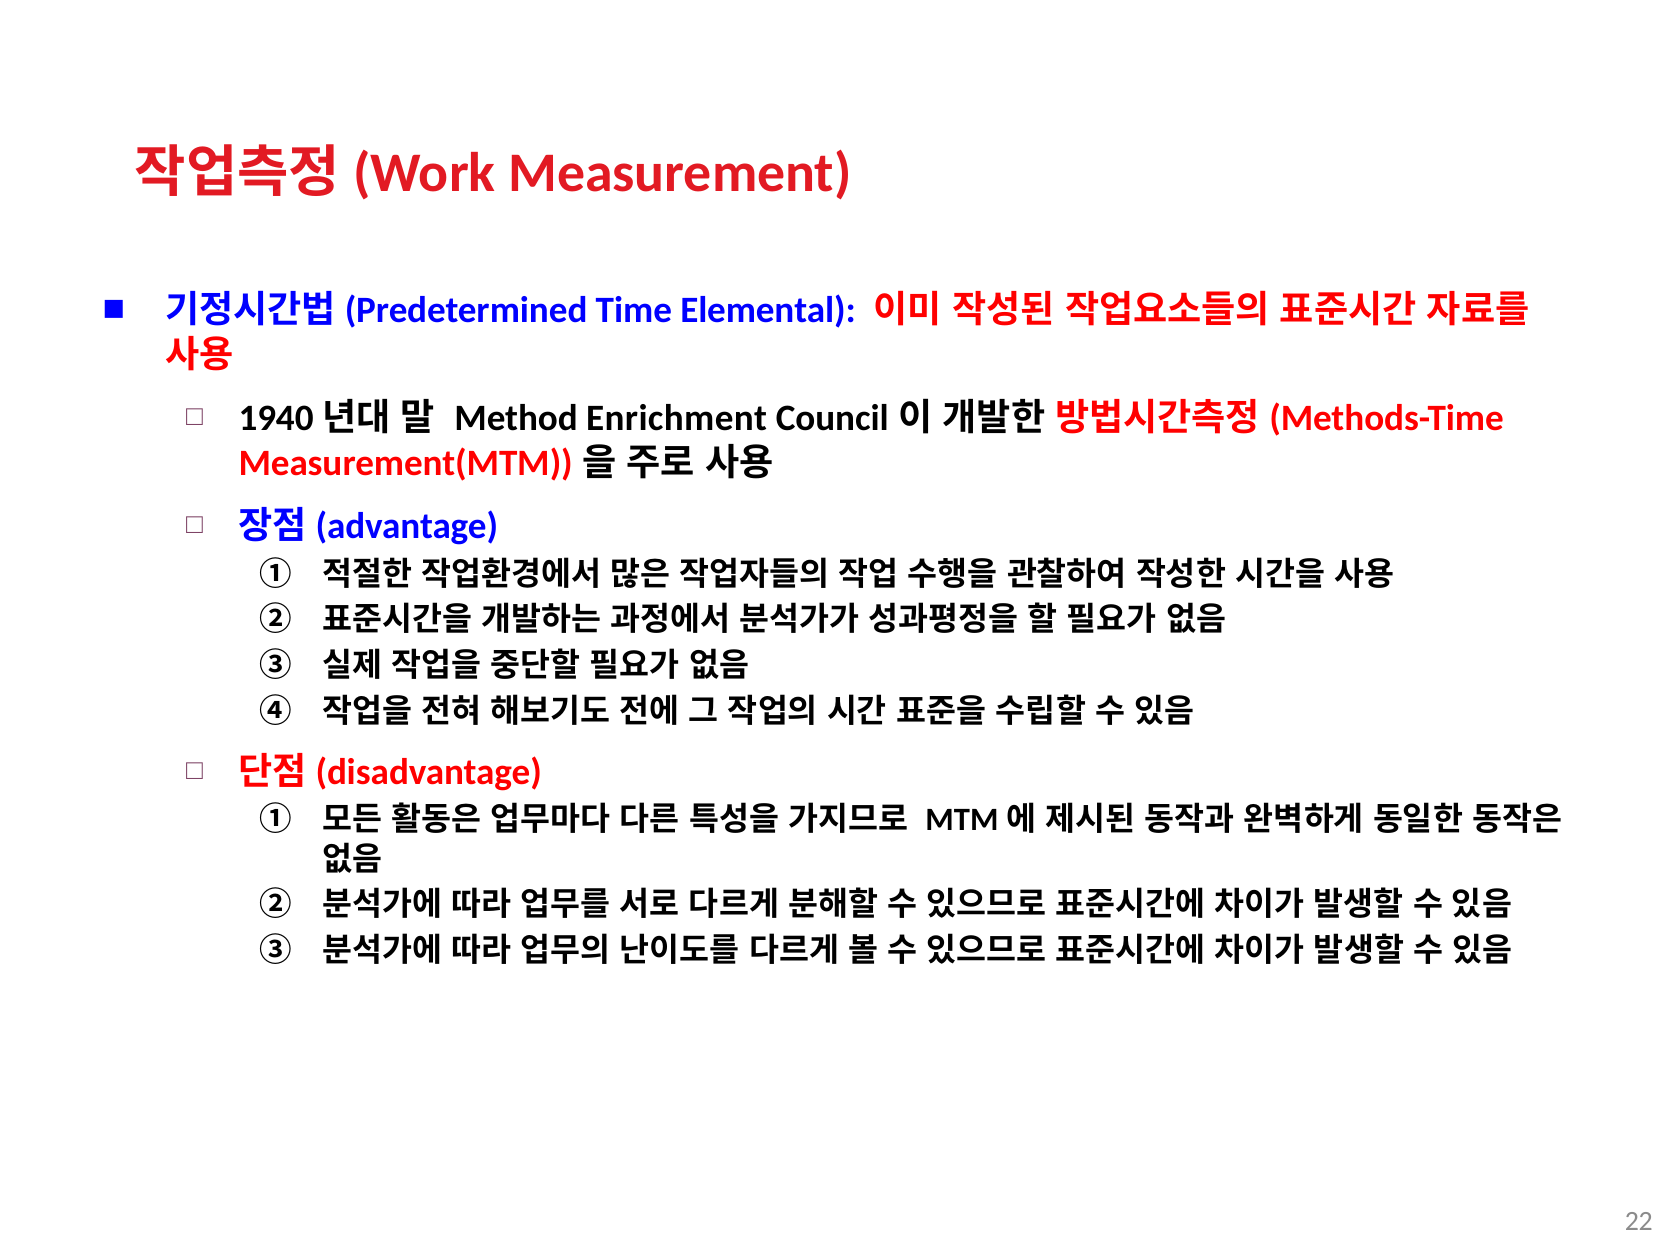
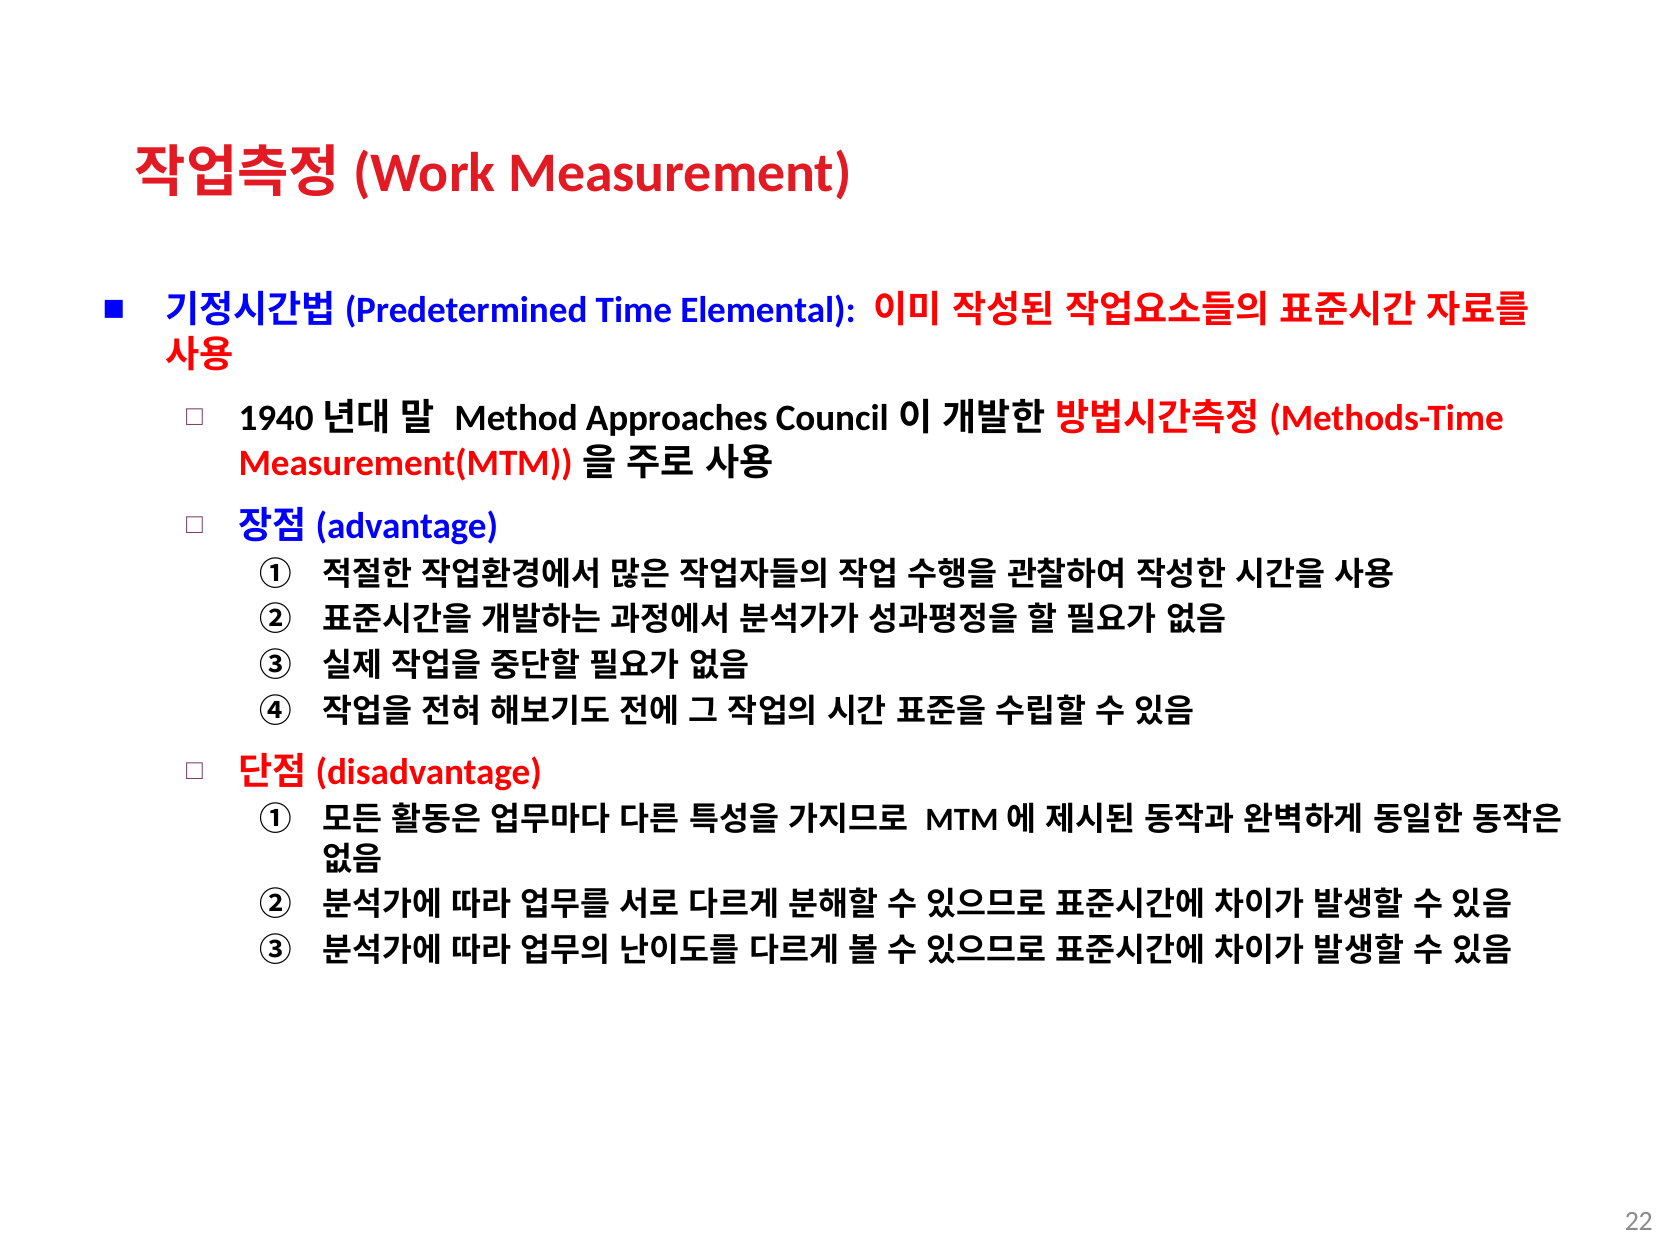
Enrichment: Enrichment -> Approaches
